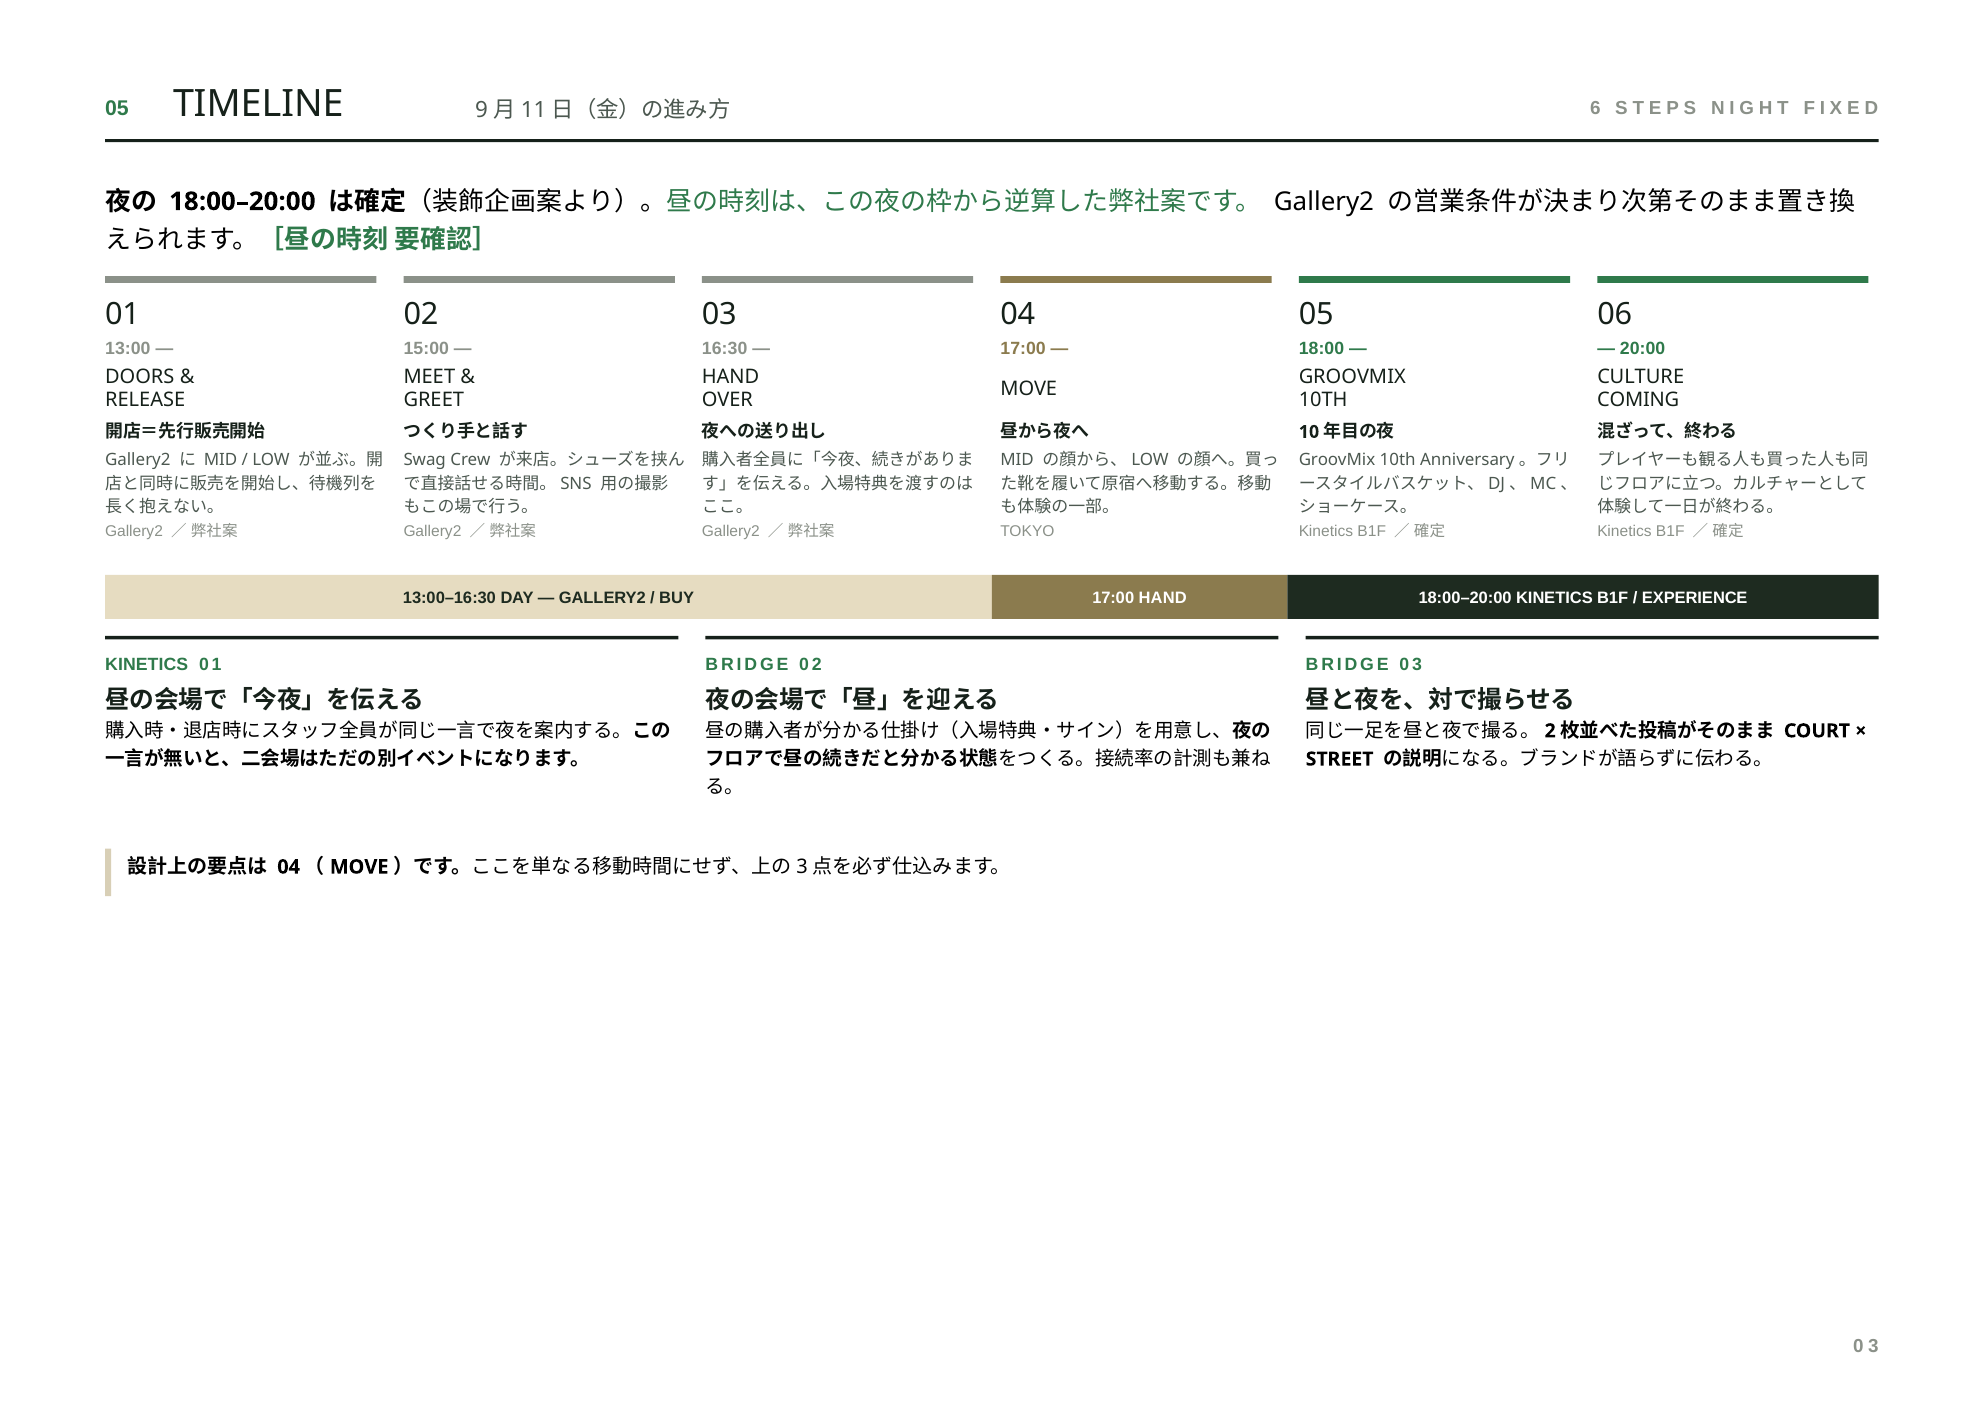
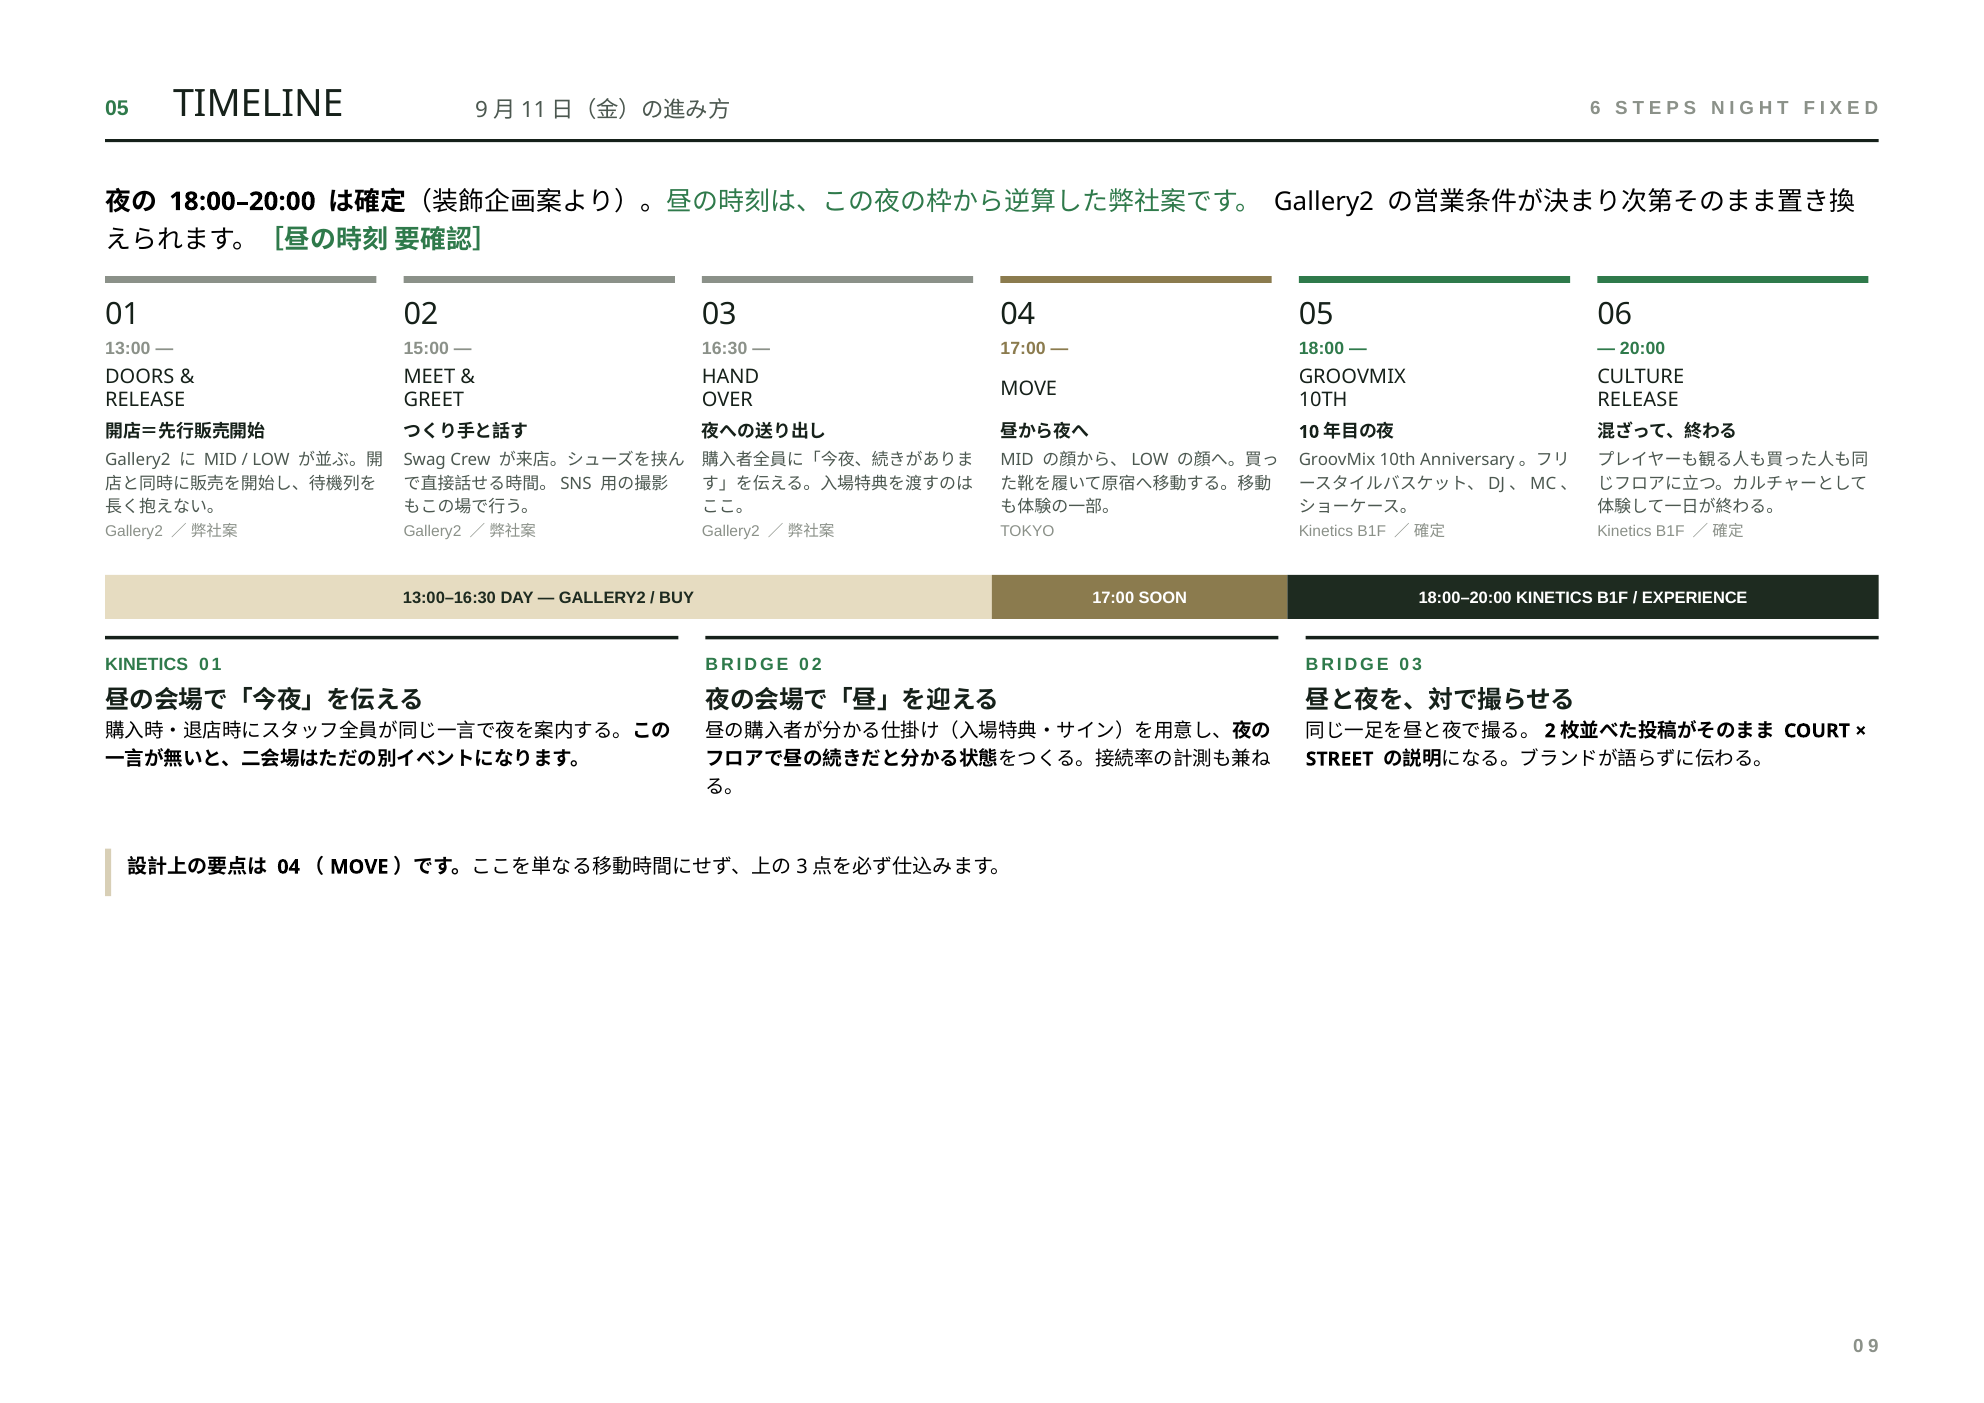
COMING at (1638, 400): COMING -> RELEASE
17:00 HAND: HAND -> SOON
3: 3 -> 9
